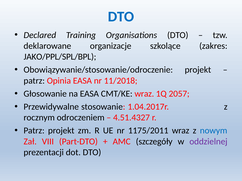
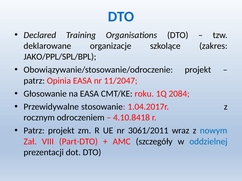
11/2018: 11/2018 -> 11/2047
CMT/KE wraz: wraz -> roku
2057: 2057 -> 2084
4.51.4327: 4.51.4327 -> 4.10.8418
1175/2011: 1175/2011 -> 3061/2011
oddzielnej colour: purple -> blue
